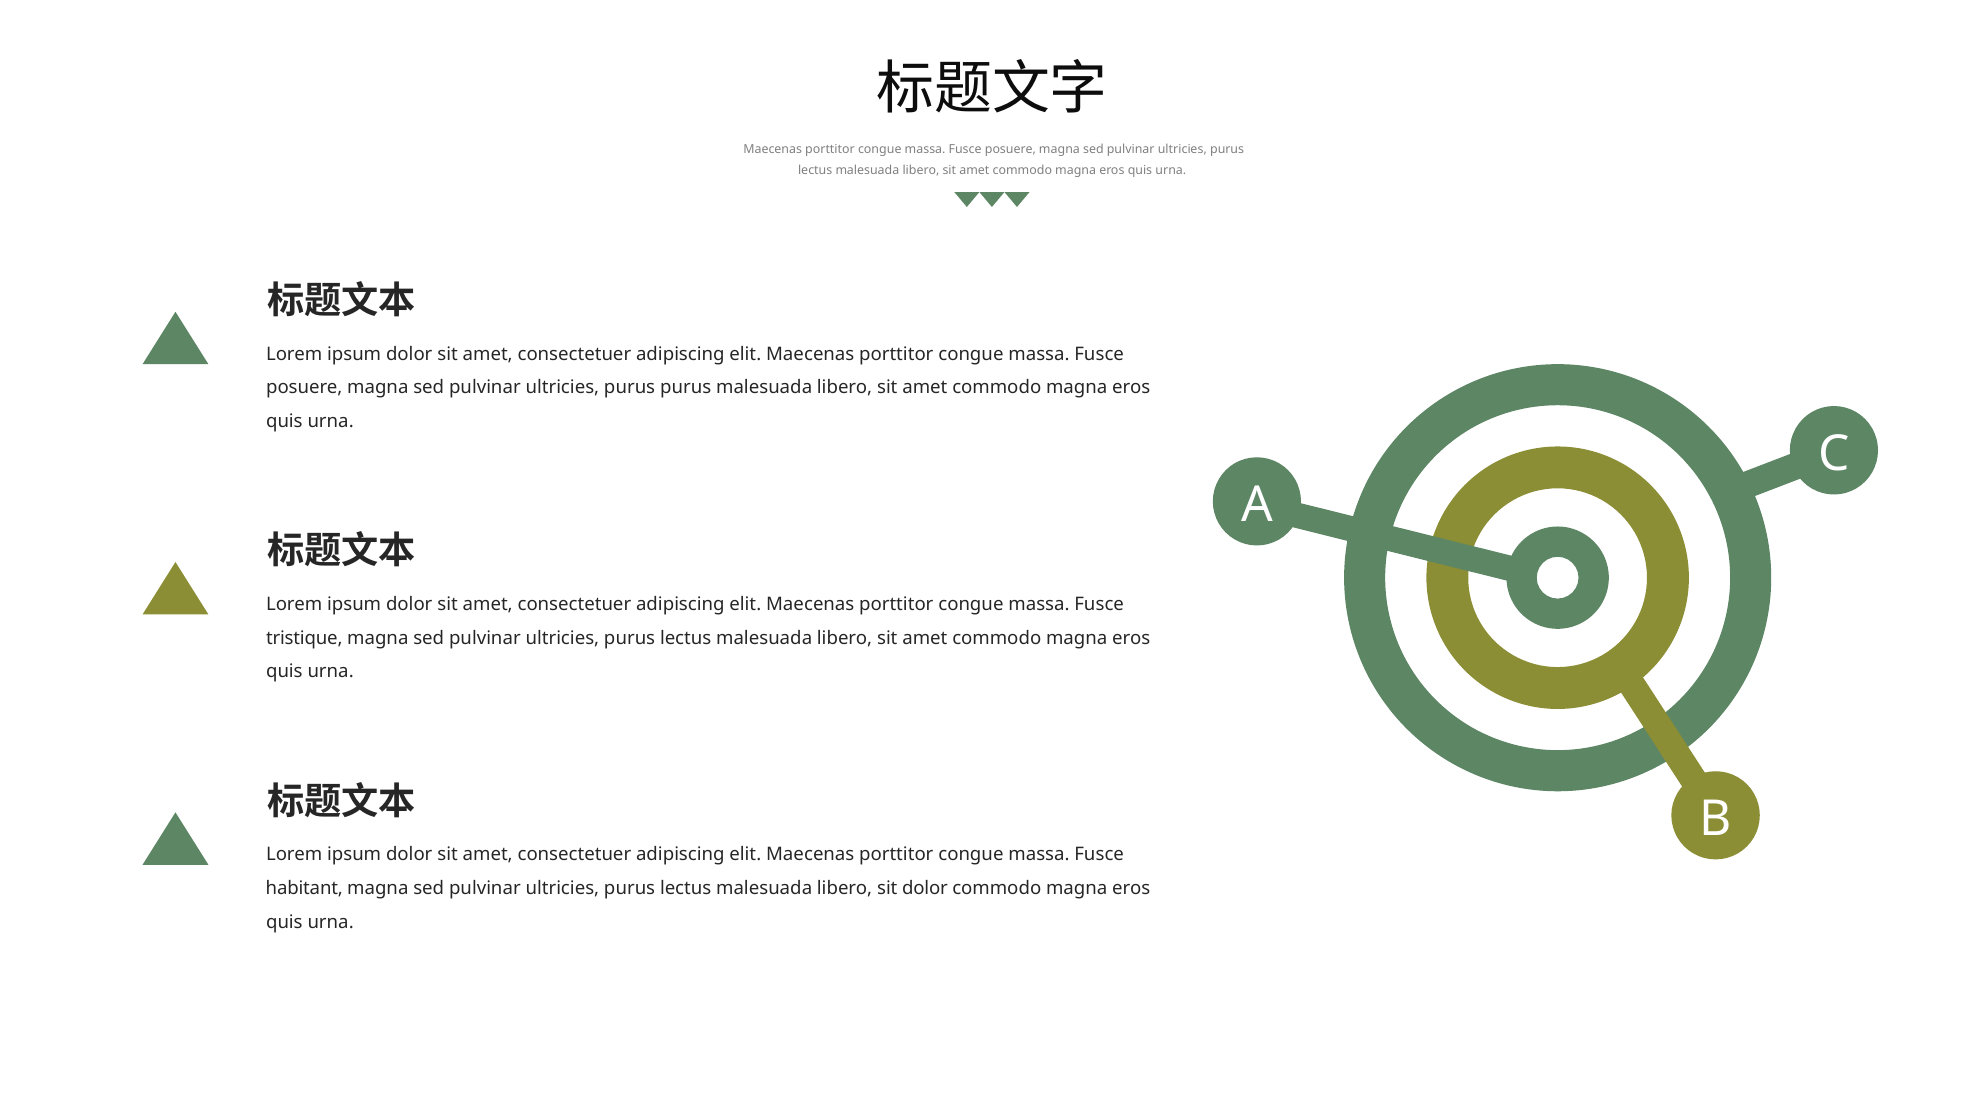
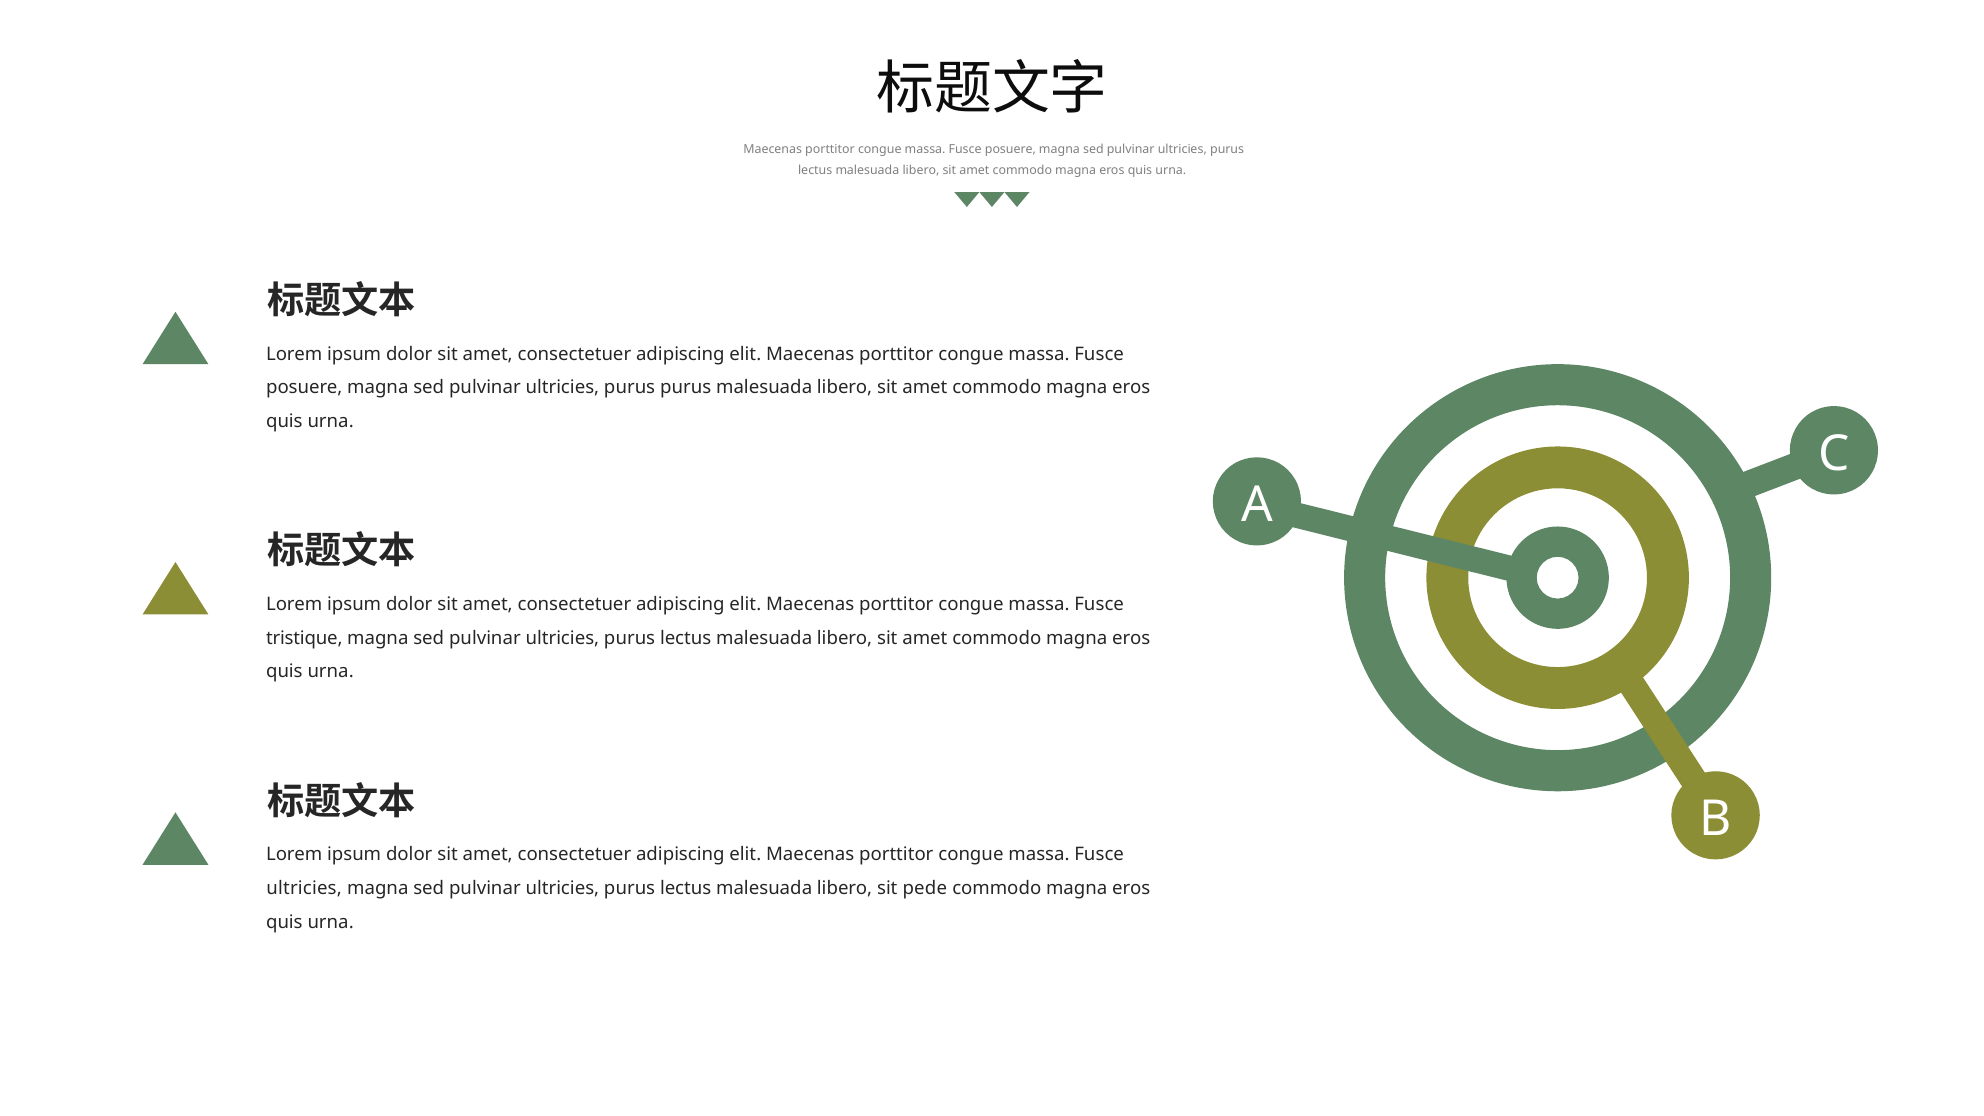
habitant at (304, 888): habitant -> ultricies
sit dolor: dolor -> pede
